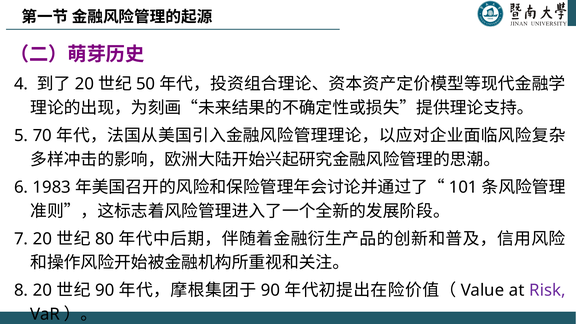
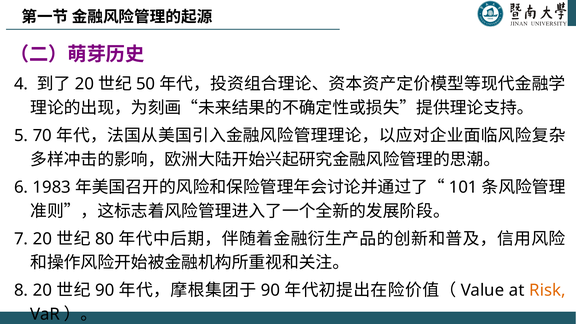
Risk colour: purple -> orange
